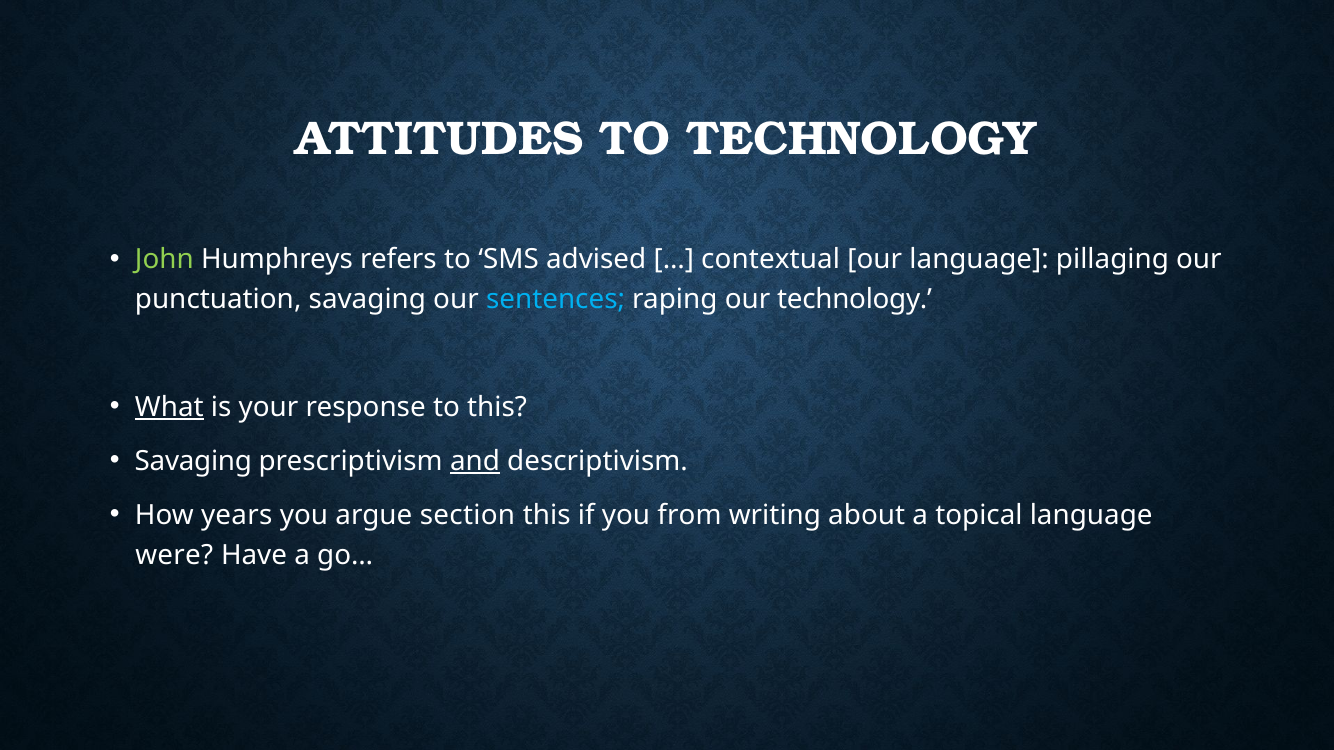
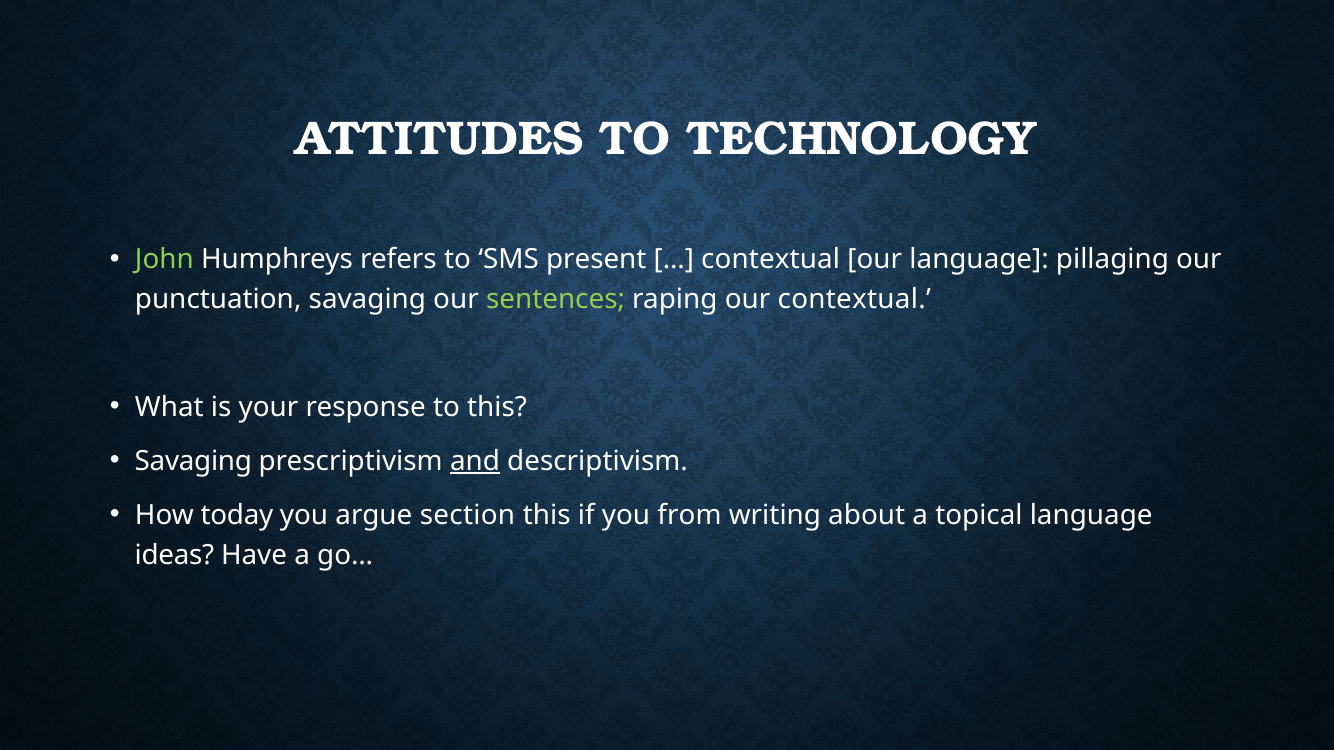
advised: advised -> present
sentences colour: light blue -> light green
our technology: technology -> contextual
What underline: present -> none
years: years -> today
were: were -> ideas
